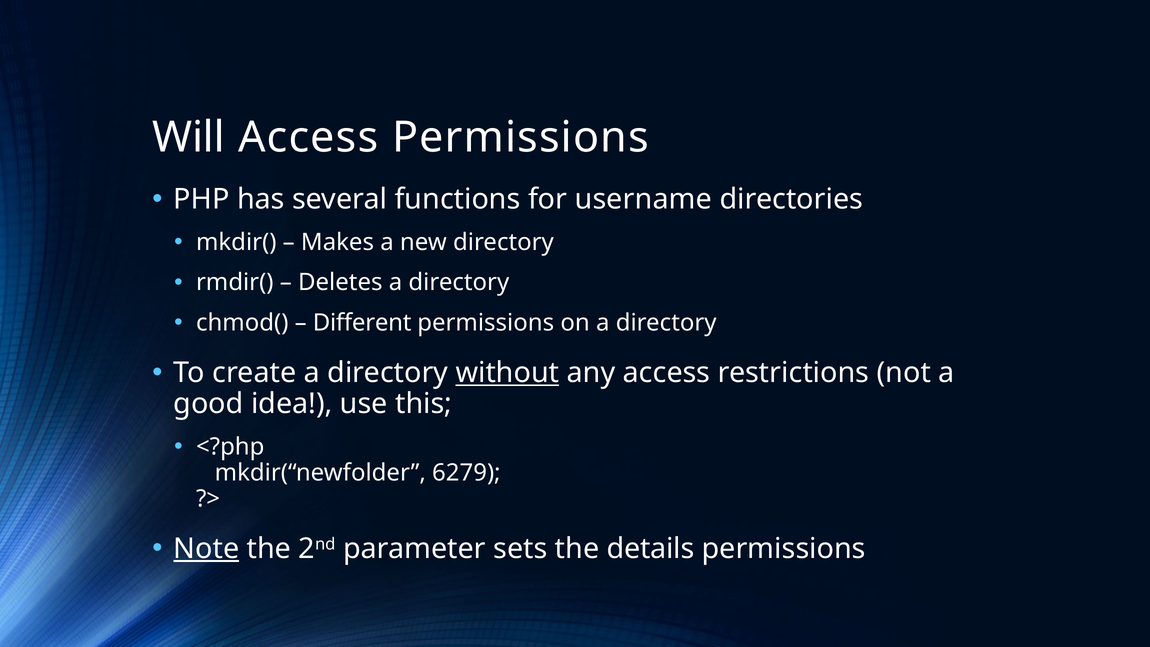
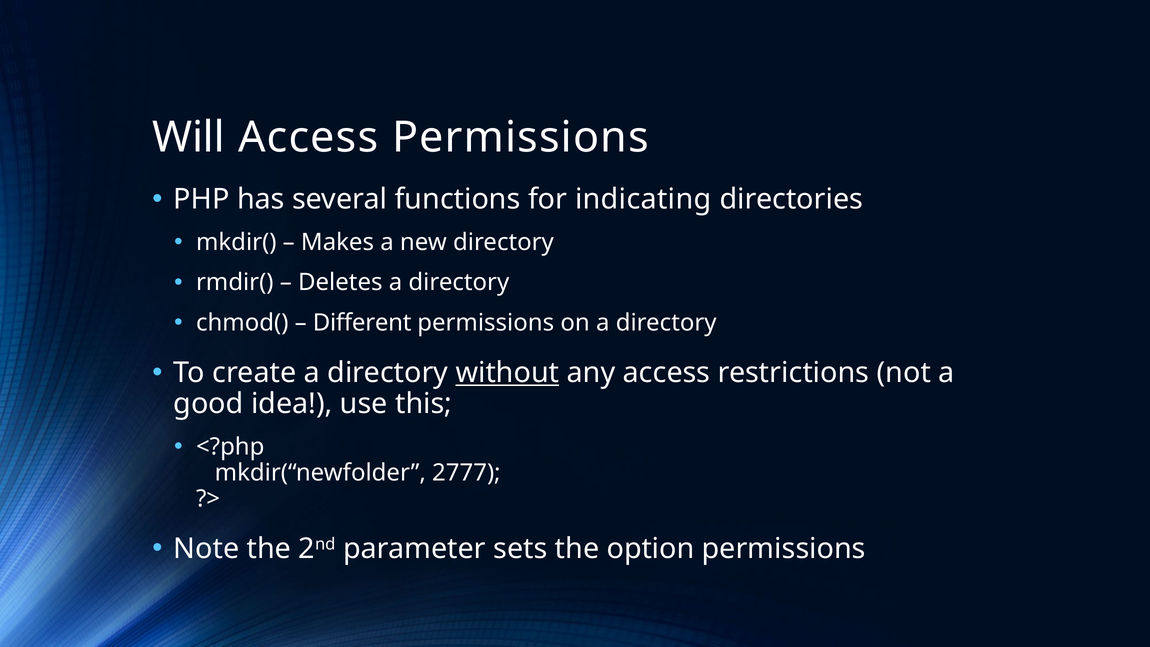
username: username -> indicating
6279: 6279 -> 2777
Note underline: present -> none
details: details -> option
